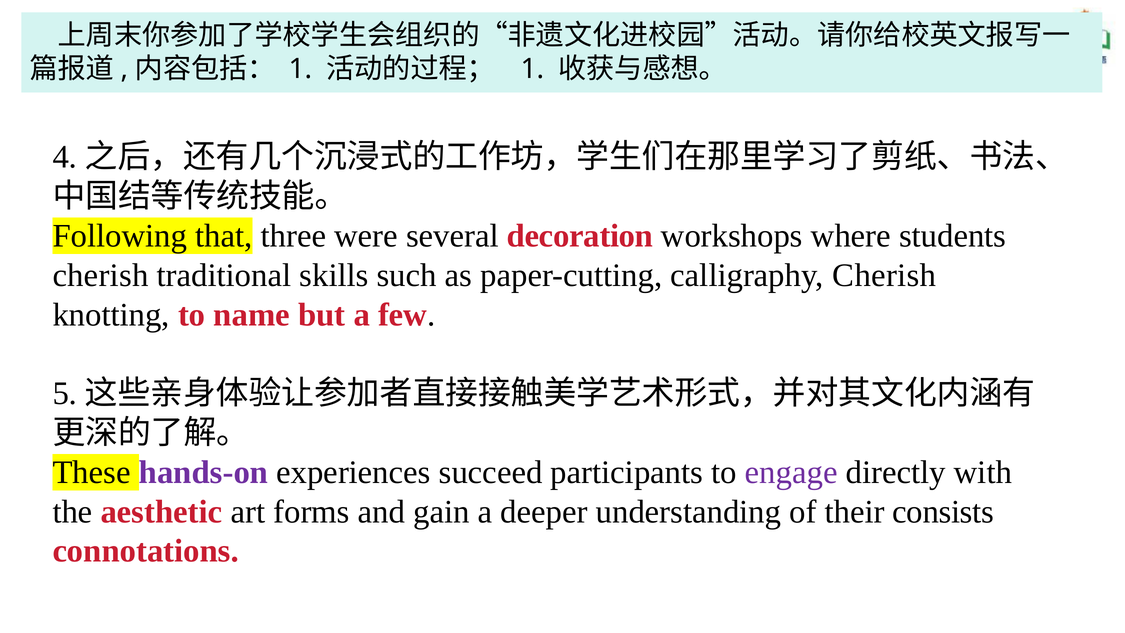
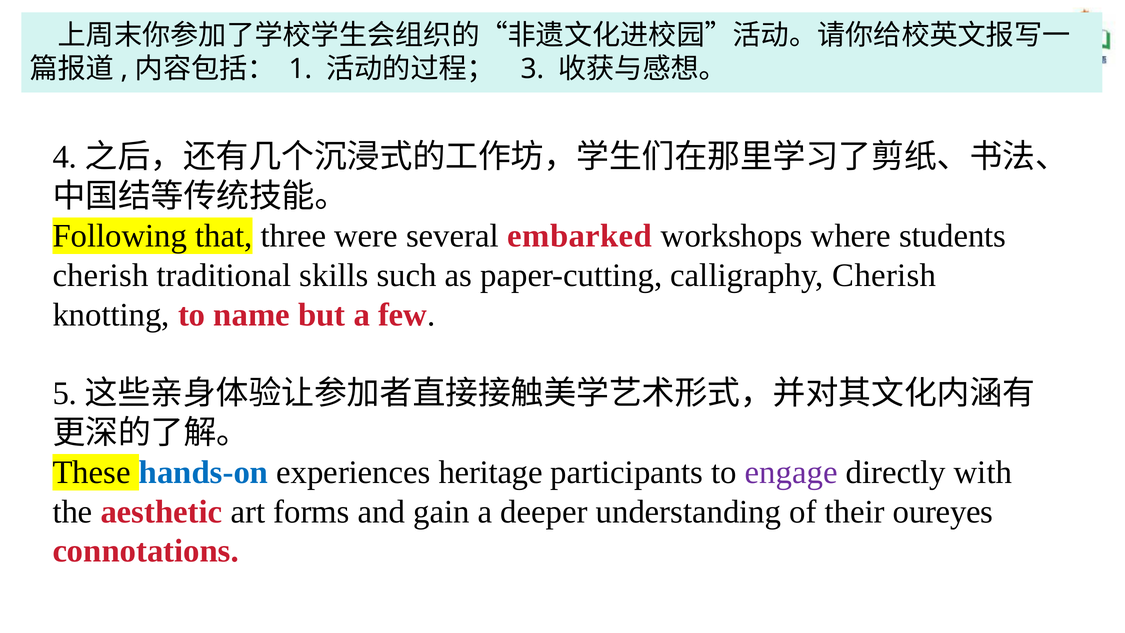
1 at (532, 69): 1 -> 3
decoration: decoration -> embarked
hands-on colour: purple -> blue
succeed: succeed -> heritage
consists: consists -> oureyes
